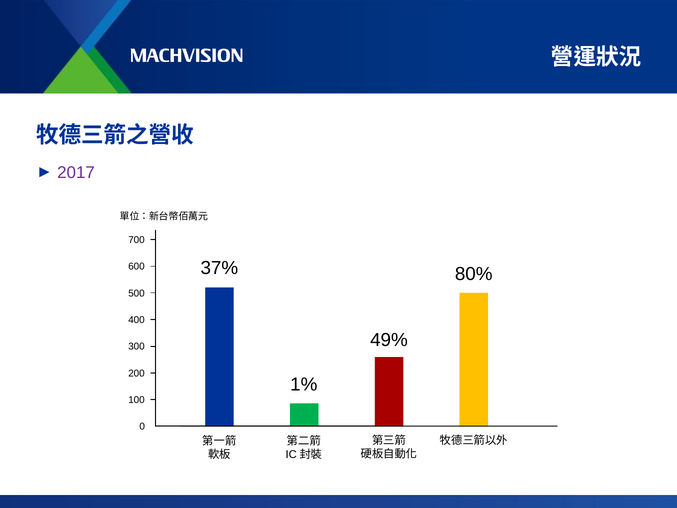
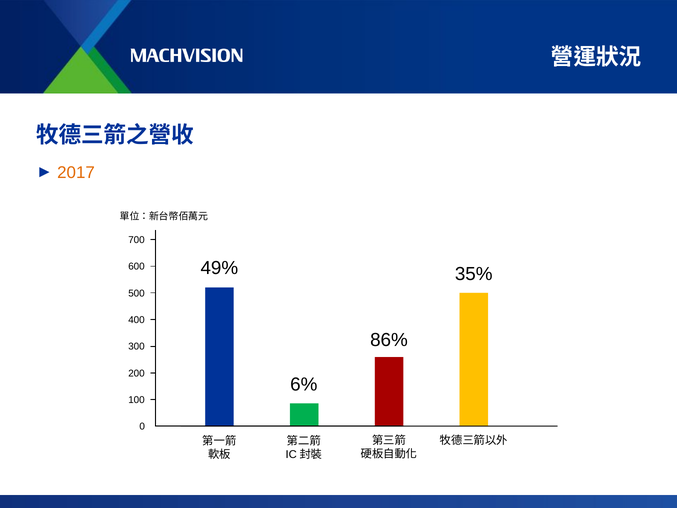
2017 colour: purple -> orange
37%: 37% -> 49%
80%: 80% -> 35%
49%: 49% -> 86%
1%: 1% -> 6%
